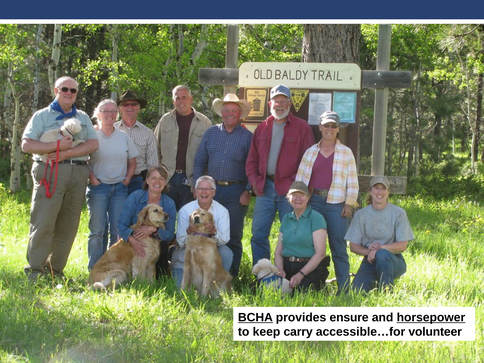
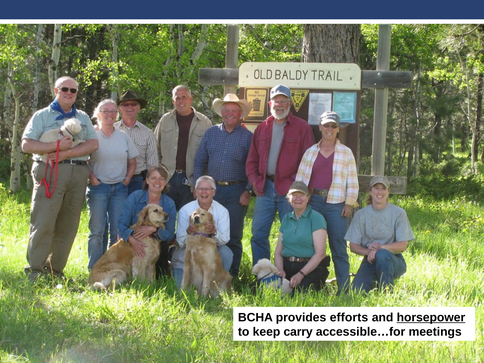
BCHA underline: present -> none
ensure: ensure -> efforts
volunteer: volunteer -> meetings
